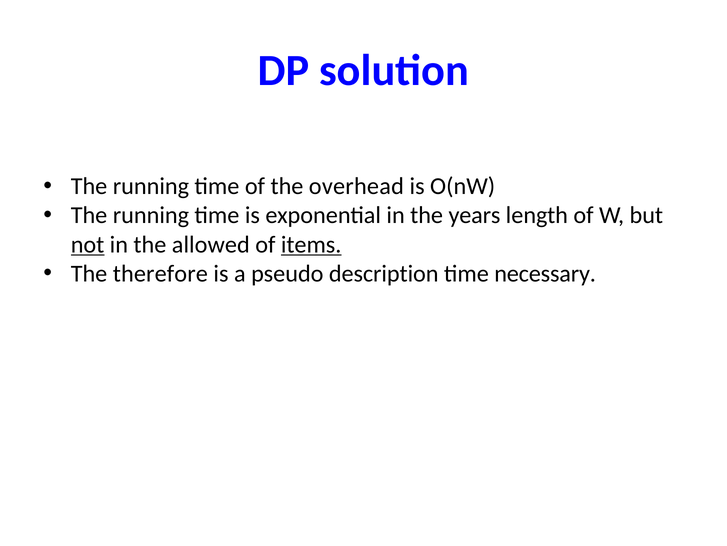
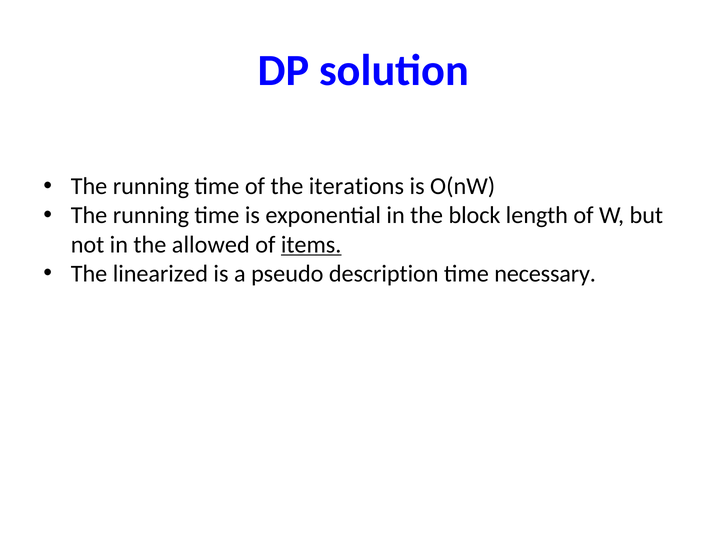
overhead: overhead -> iterations
years: years -> block
not underline: present -> none
therefore: therefore -> linearized
